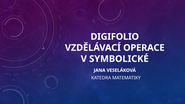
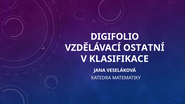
OPERACE: OPERACE -> OSTATNÍ
SYMBOLICKÉ: SYMBOLICKÉ -> KLASIFIKACE
